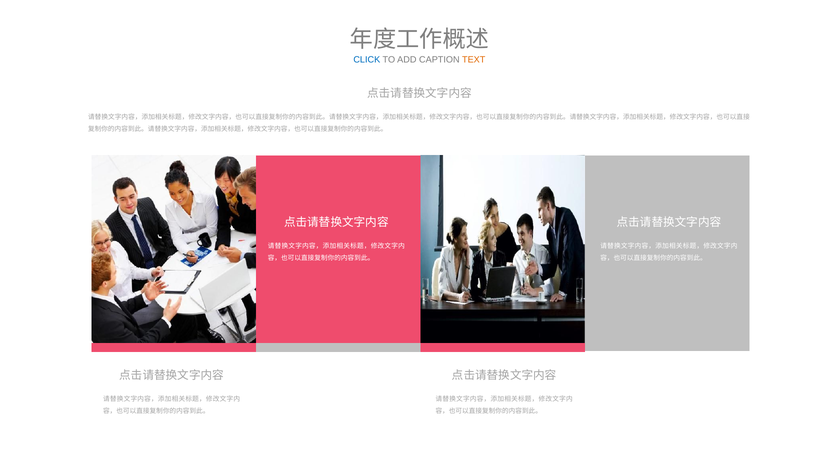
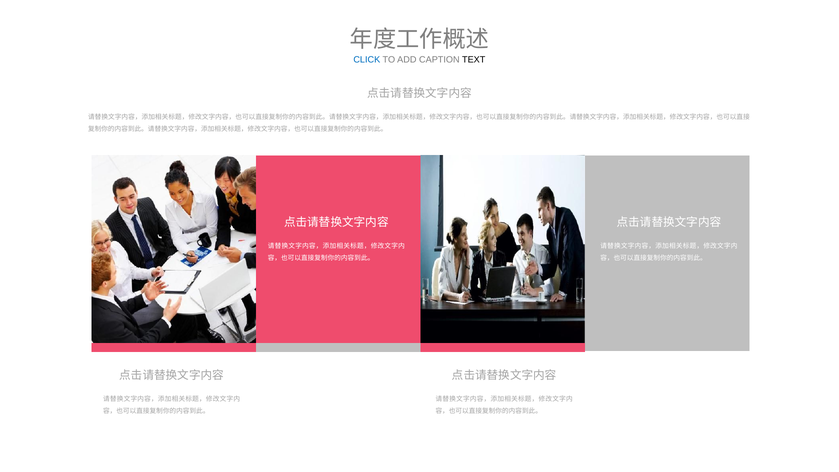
TEXT colour: orange -> black
